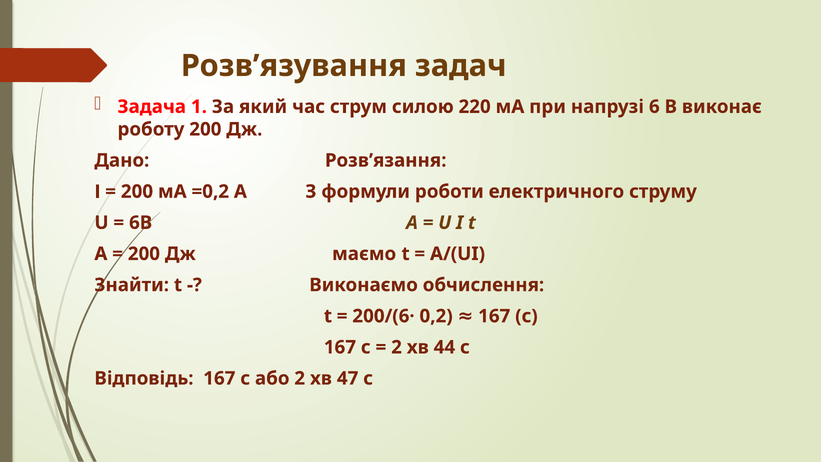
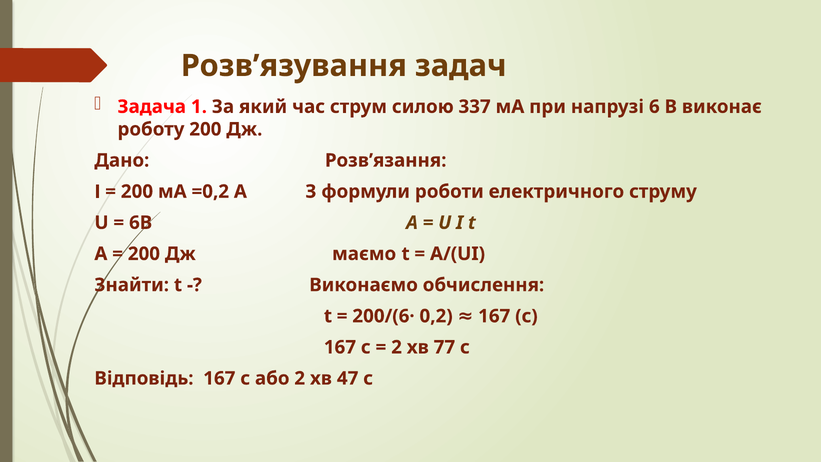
220: 220 -> 337
44: 44 -> 77
